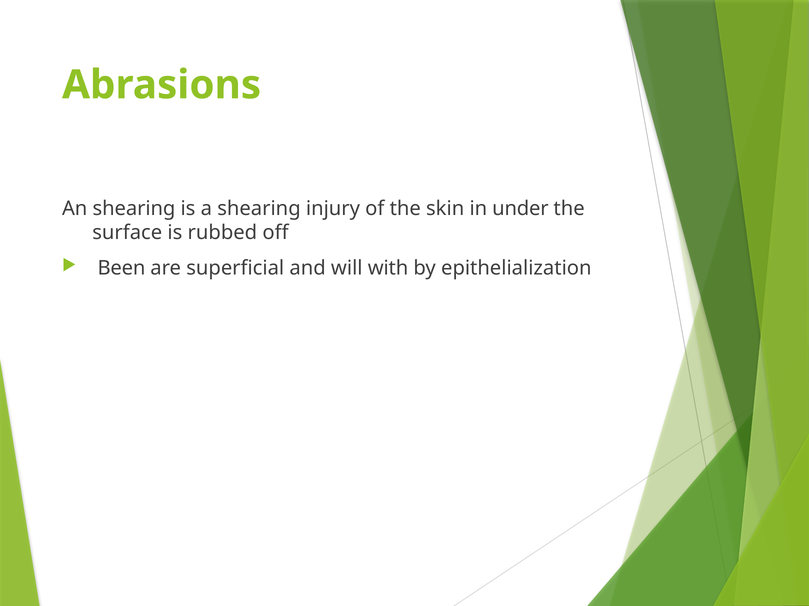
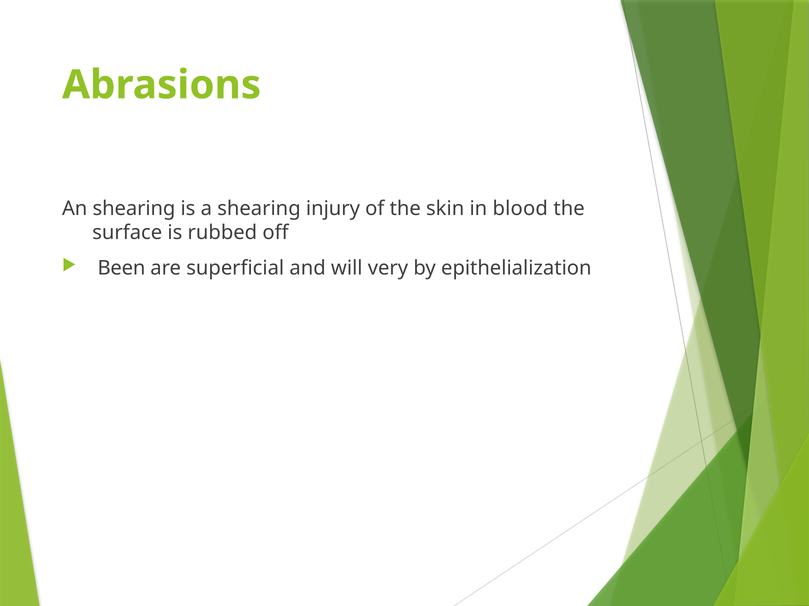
under: under -> blood
with: with -> very
